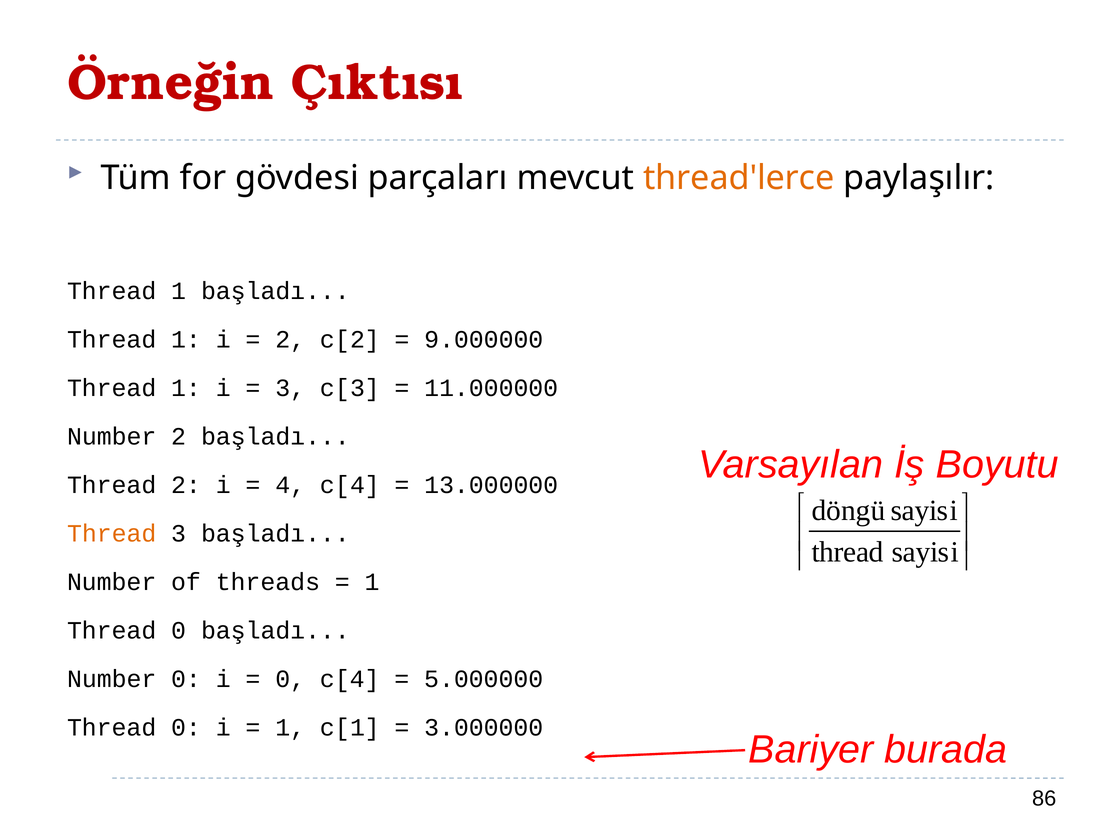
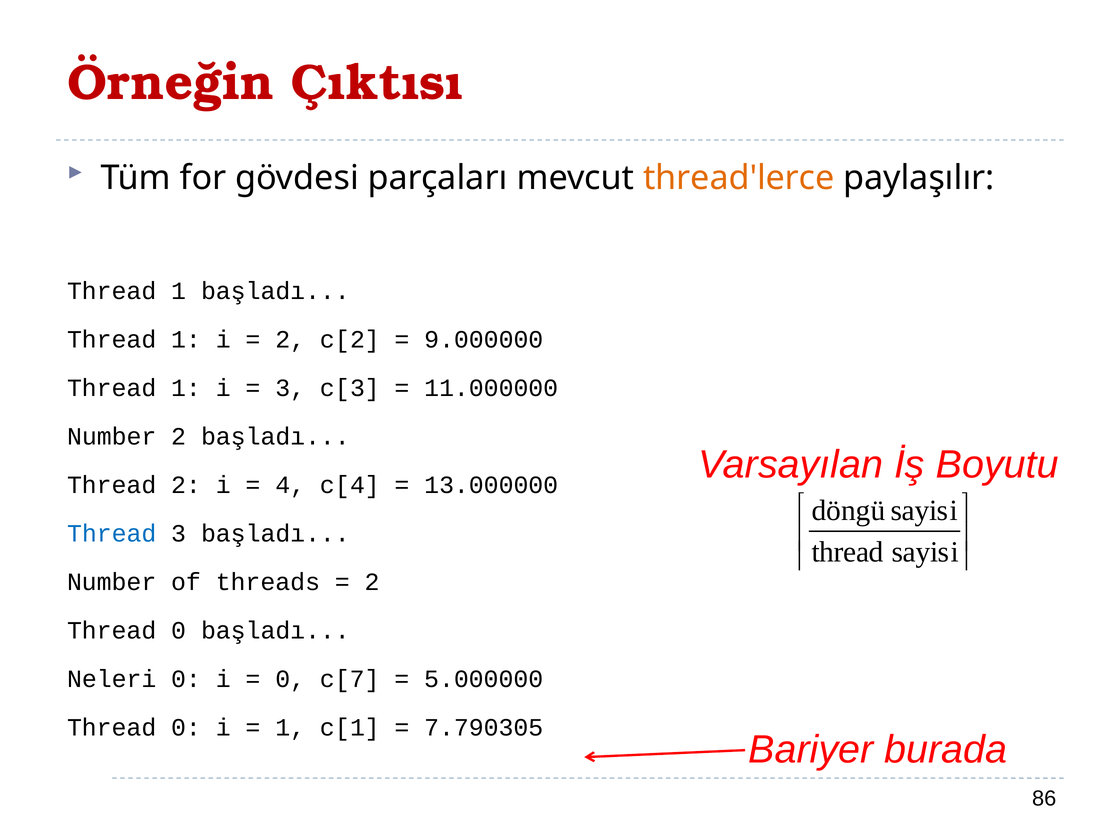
Thread at (112, 533) colour: orange -> blue
1 at (372, 582): 1 -> 2
Number at (112, 679): Number -> Neleri
0 c[4: c[4 -> c[7
3.000000: 3.000000 -> 7.790305
